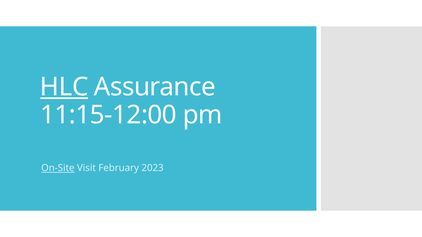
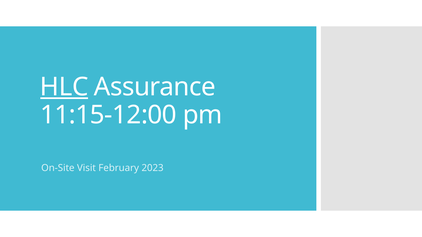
On-Site underline: present -> none
